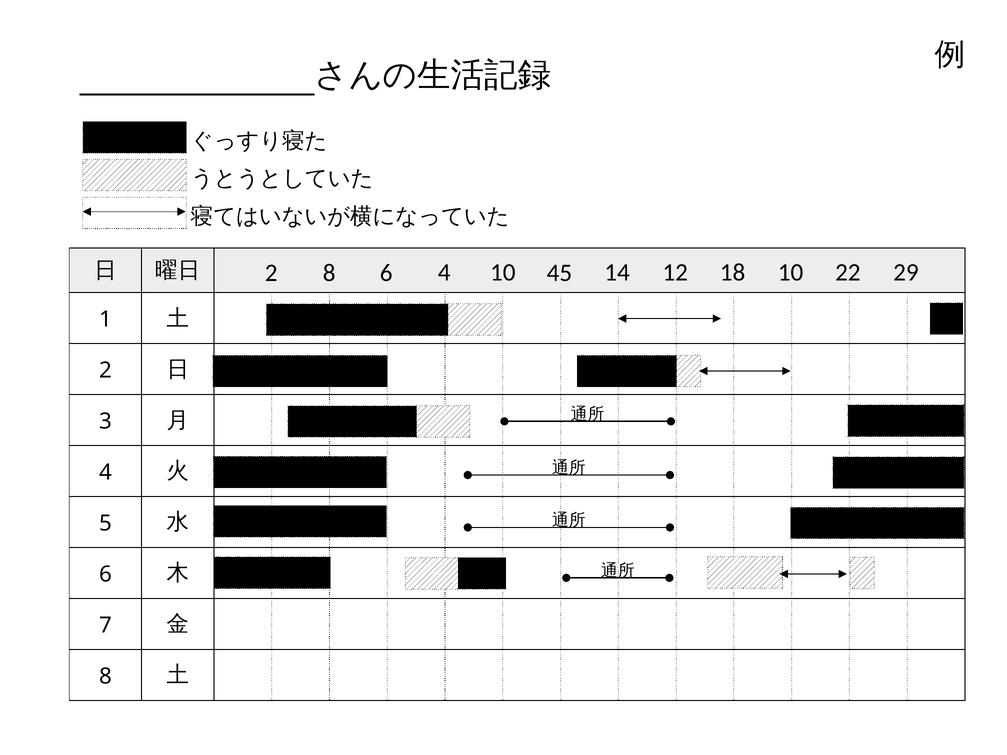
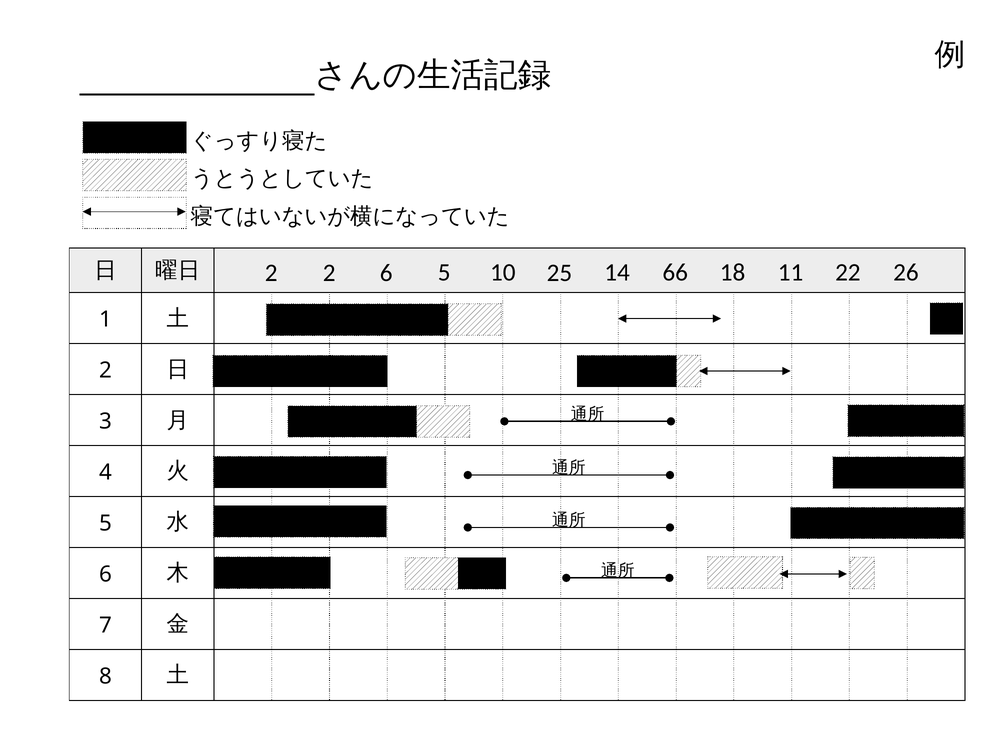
29: 29 -> 26
2 8: 8 -> 2
6 4: 4 -> 5
45: 45 -> 25
12: 12 -> 66
18 10: 10 -> 11
